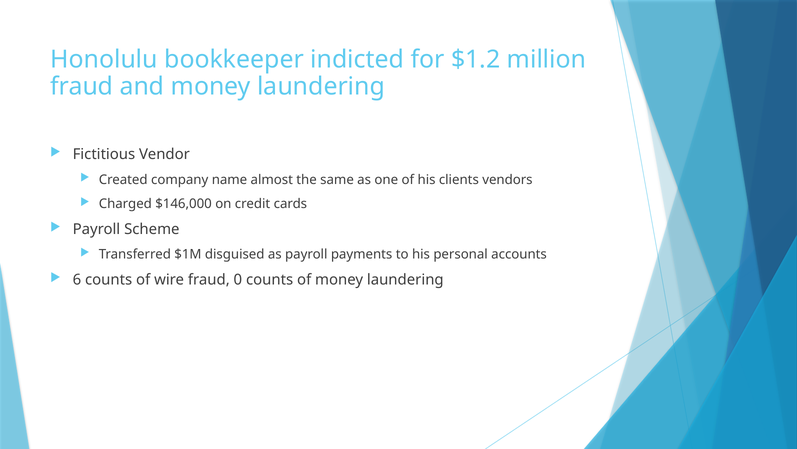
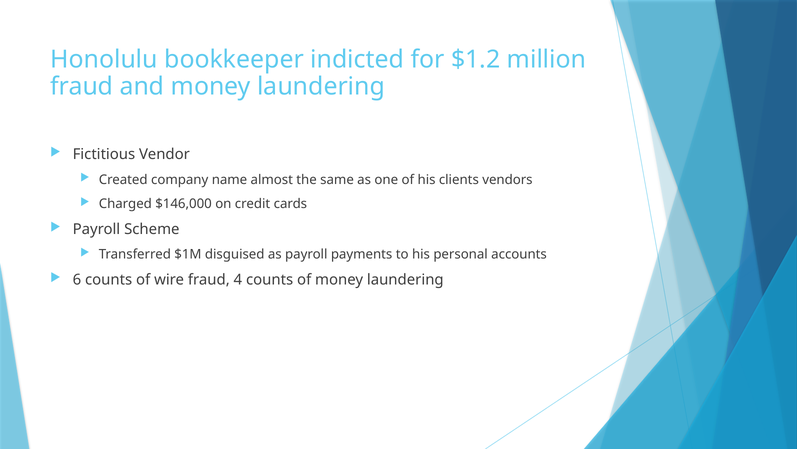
0: 0 -> 4
